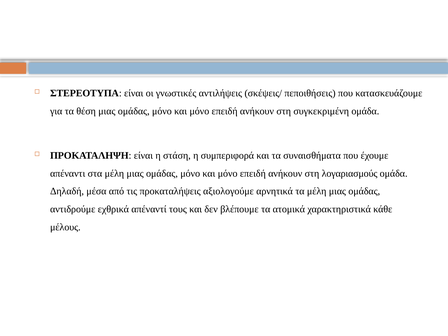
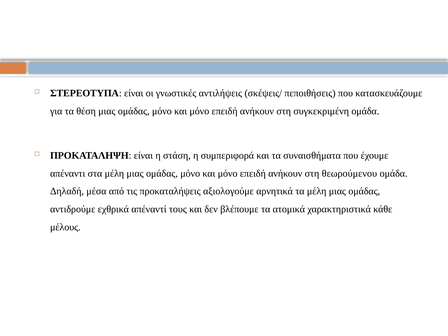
λογαριασμούς: λογαριασμούς -> θεωρούμενου
